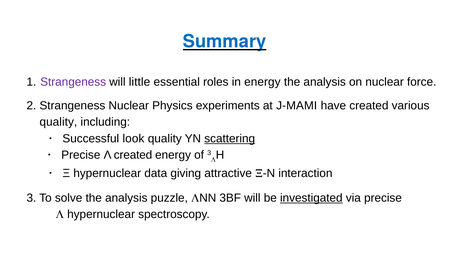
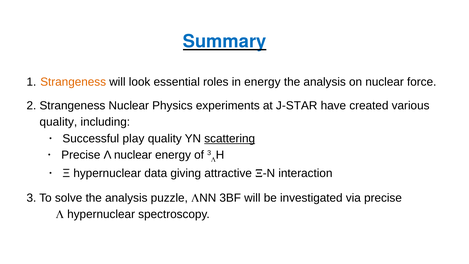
Strangeness at (73, 82) colour: purple -> orange
little: little -> look
J-MAMI: J-MAMI -> J-STAR
look: look -> play
Λ created: created -> nuclear
investigated underline: present -> none
